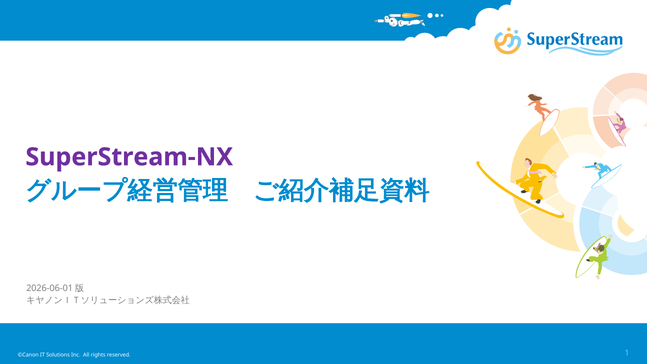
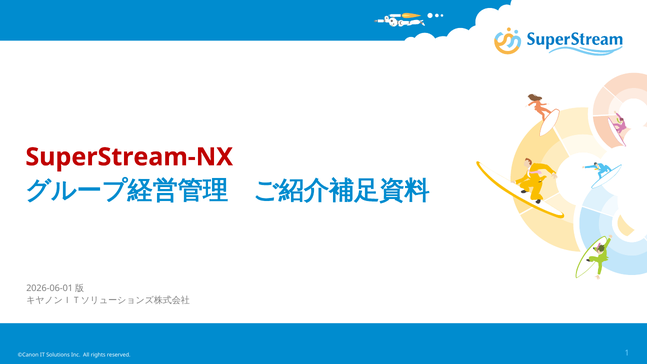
SuperStream-NX colour: purple -> red
